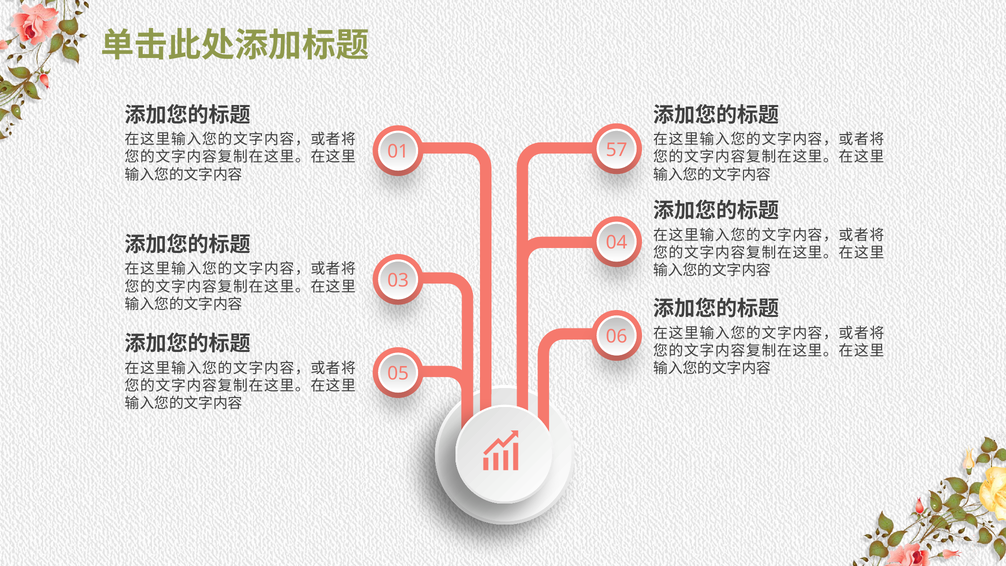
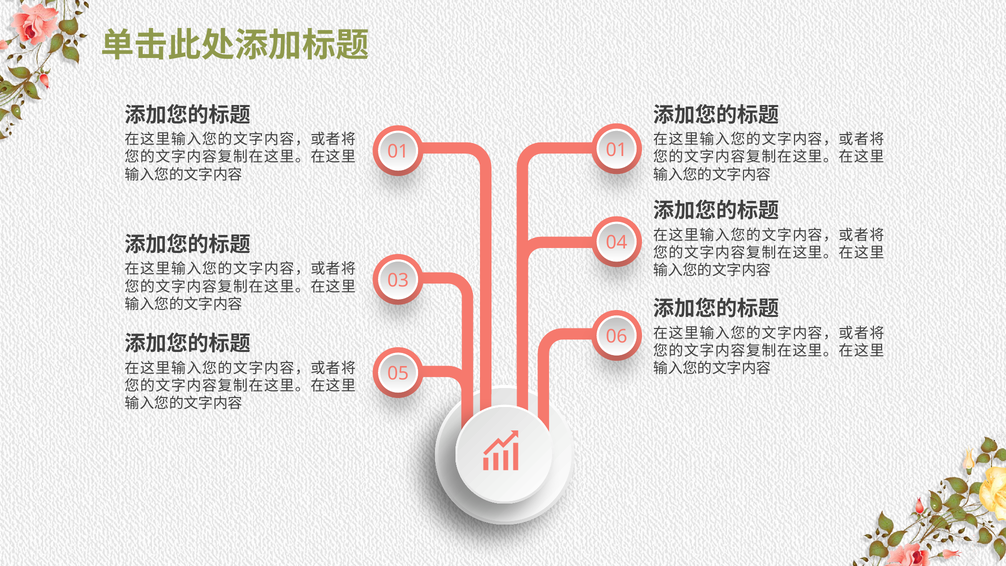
01 57: 57 -> 01
